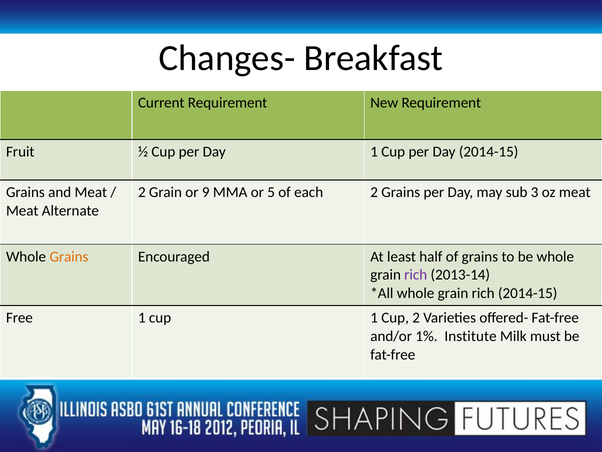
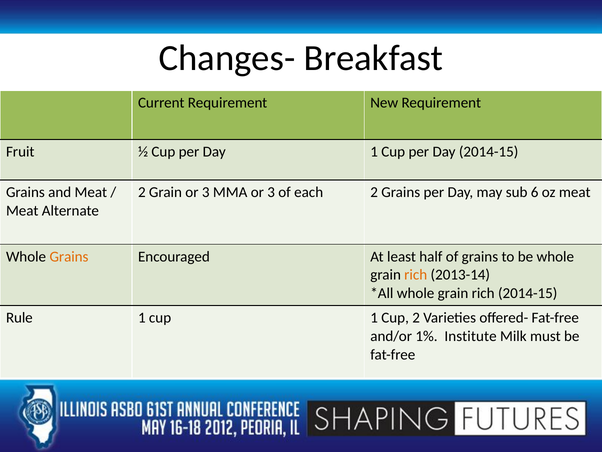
Grain or 9: 9 -> 3
MMA or 5: 5 -> 3
3: 3 -> 6
rich at (416, 275) colour: purple -> orange
Free: Free -> Rule
